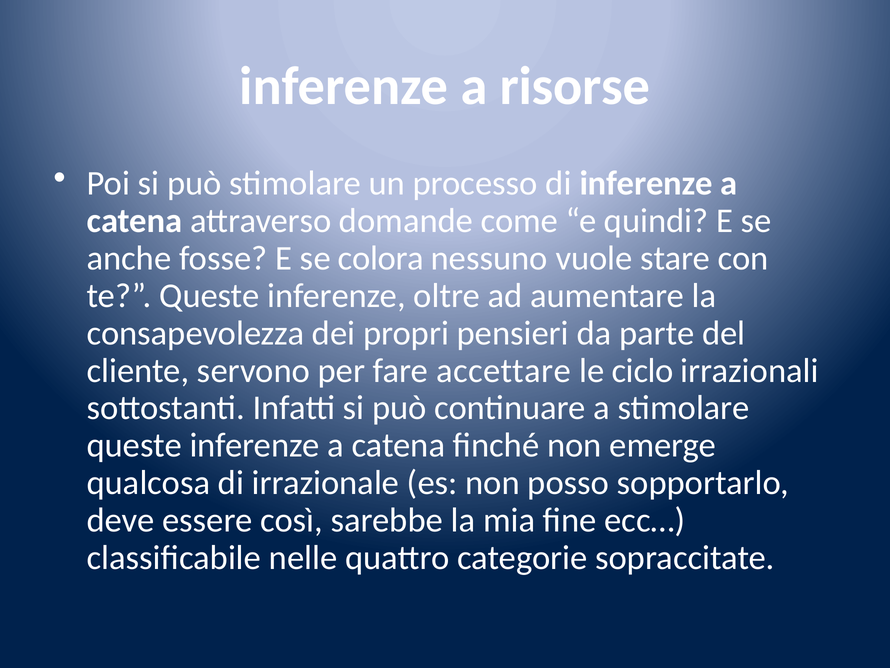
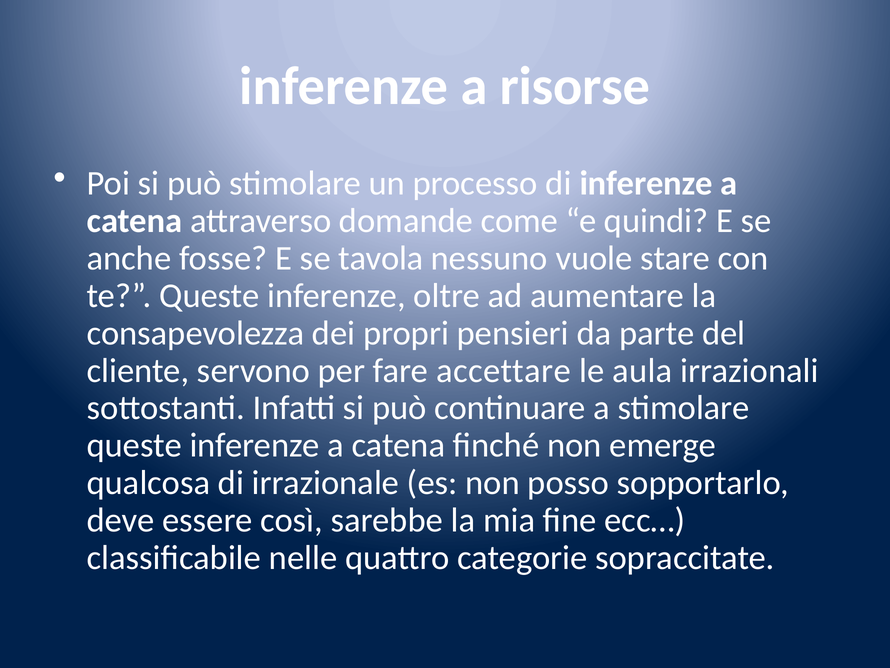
colora: colora -> tavola
ciclo: ciclo -> aula
